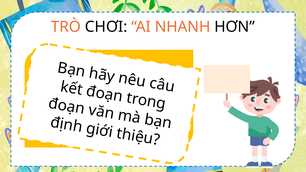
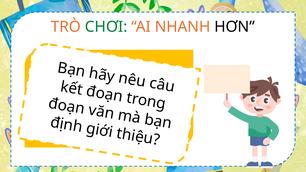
CHƠI colour: black -> green
